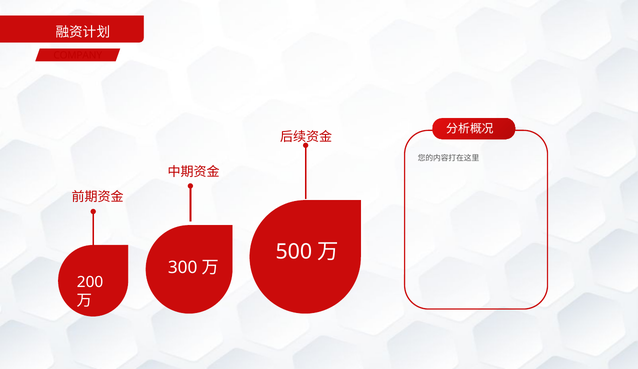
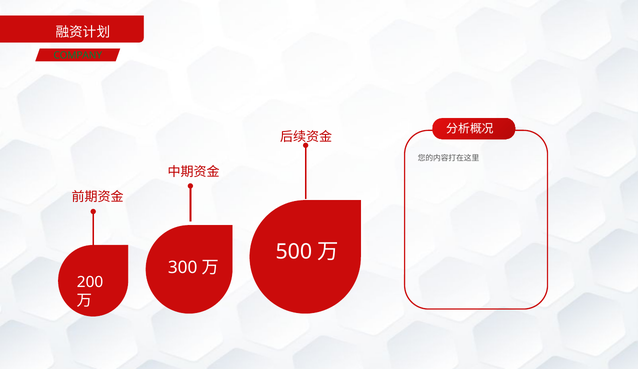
COMPANY colour: red -> green
